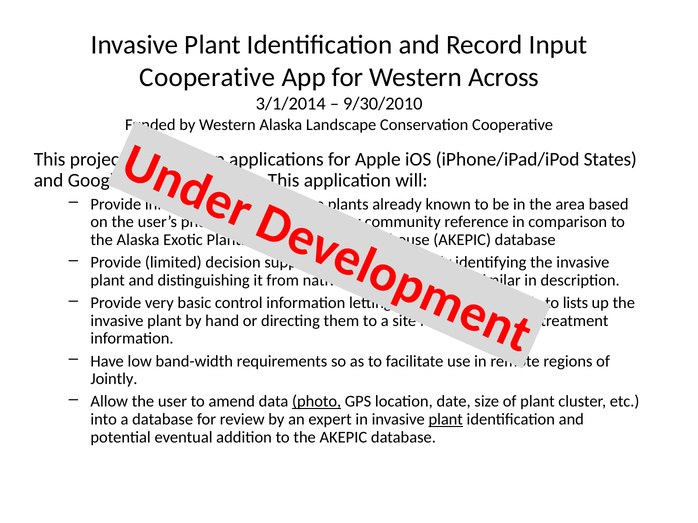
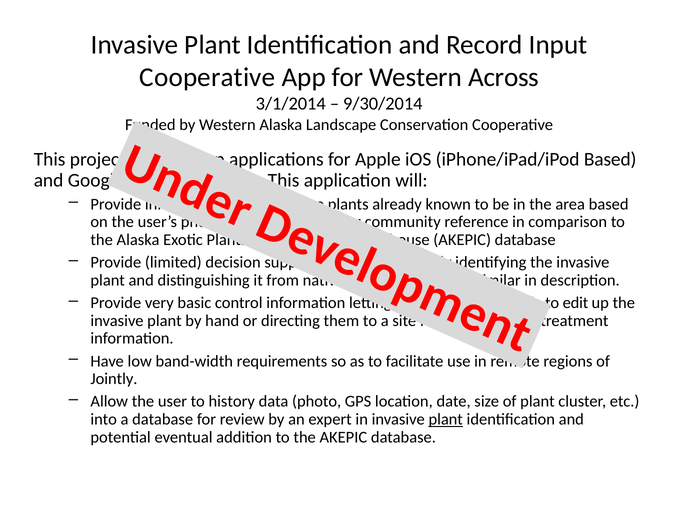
9/30/2010: 9/30/2010 -> 9/30/2014
States at (610, 159): States -> Based
lists: lists -> edit
amend: amend -> history
photo underline: present -> none
